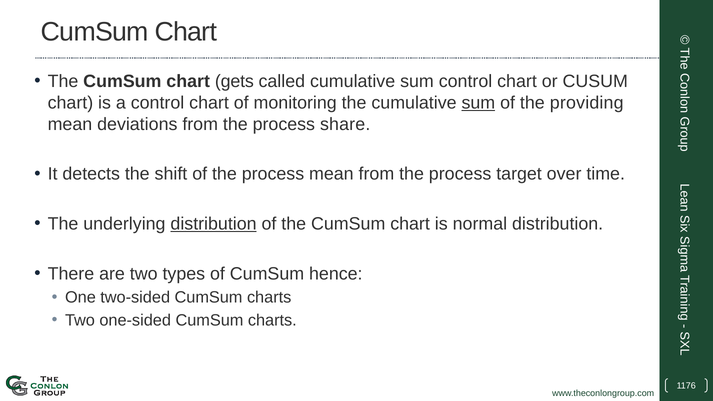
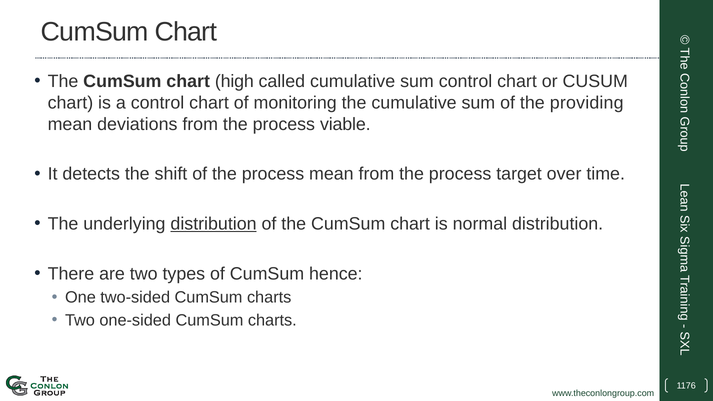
gets: gets -> high
sum at (478, 103) underline: present -> none
share: share -> viable
